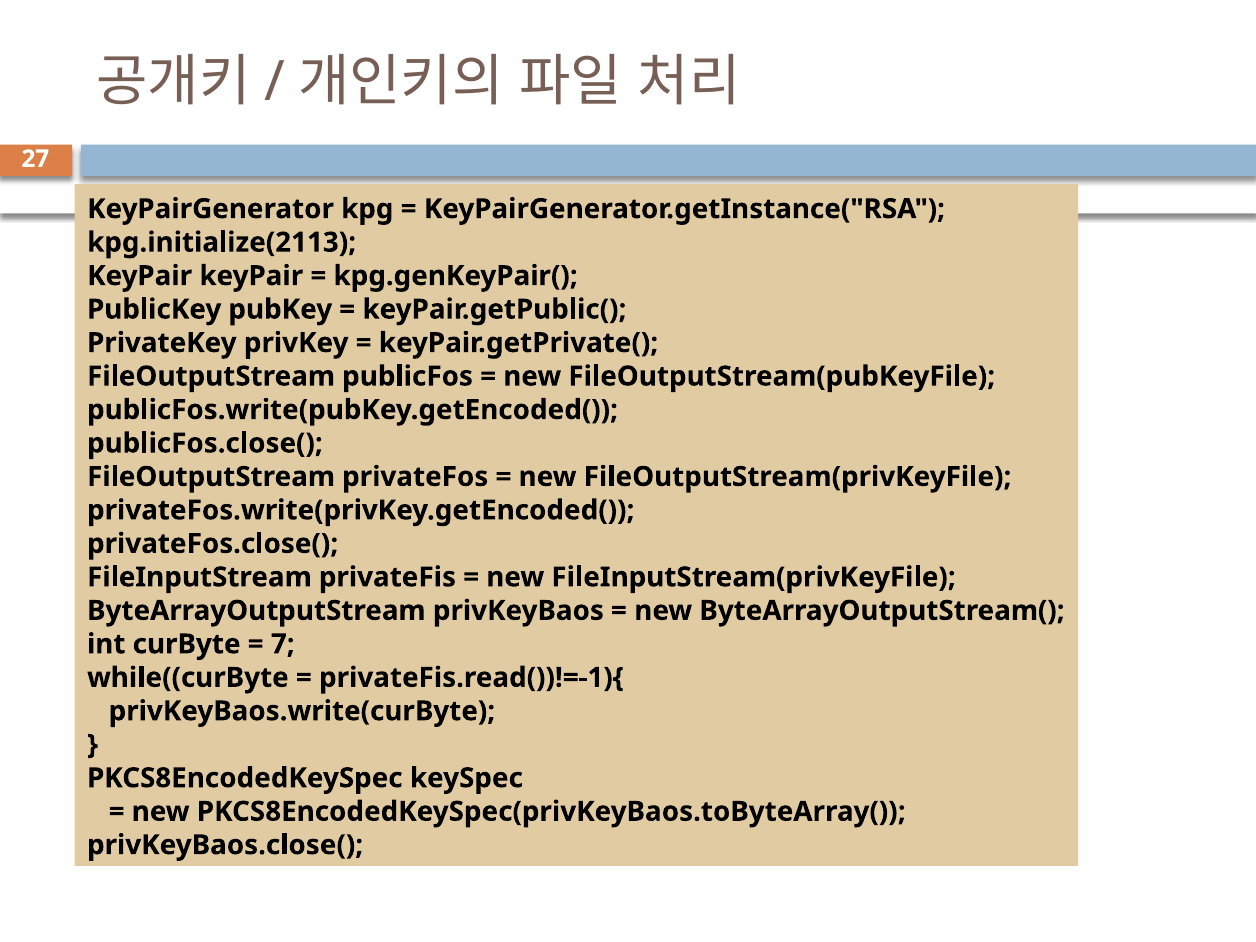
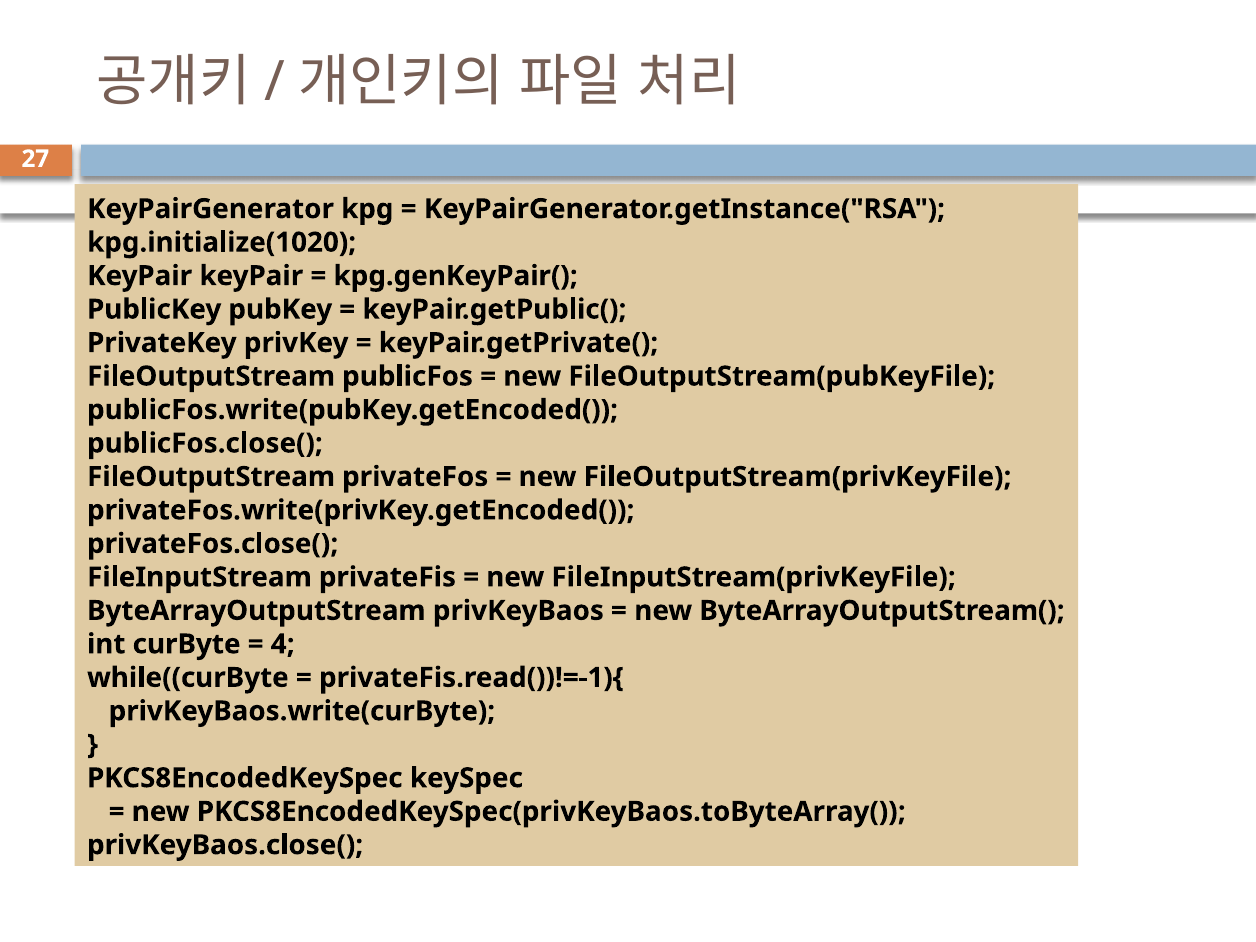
kpg.initialize(2113: kpg.initialize(2113 -> kpg.initialize(1020
7: 7 -> 4
